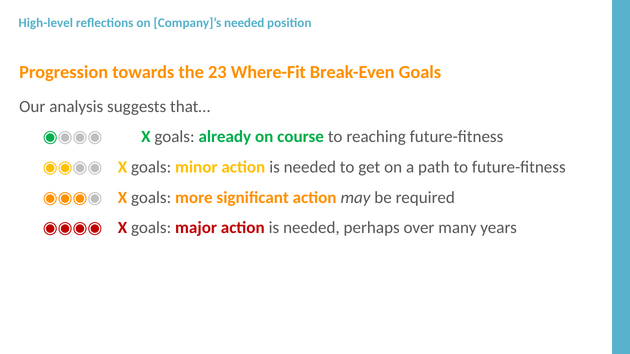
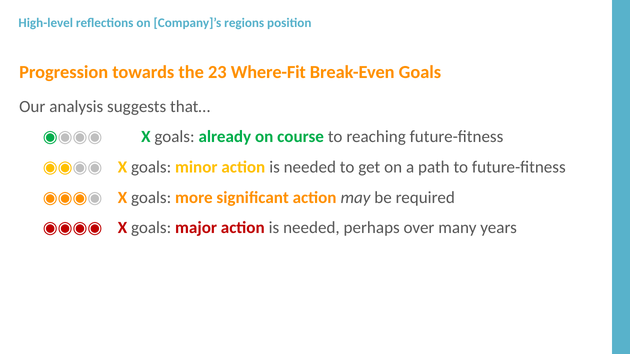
Company]’s needed: needed -> regions
